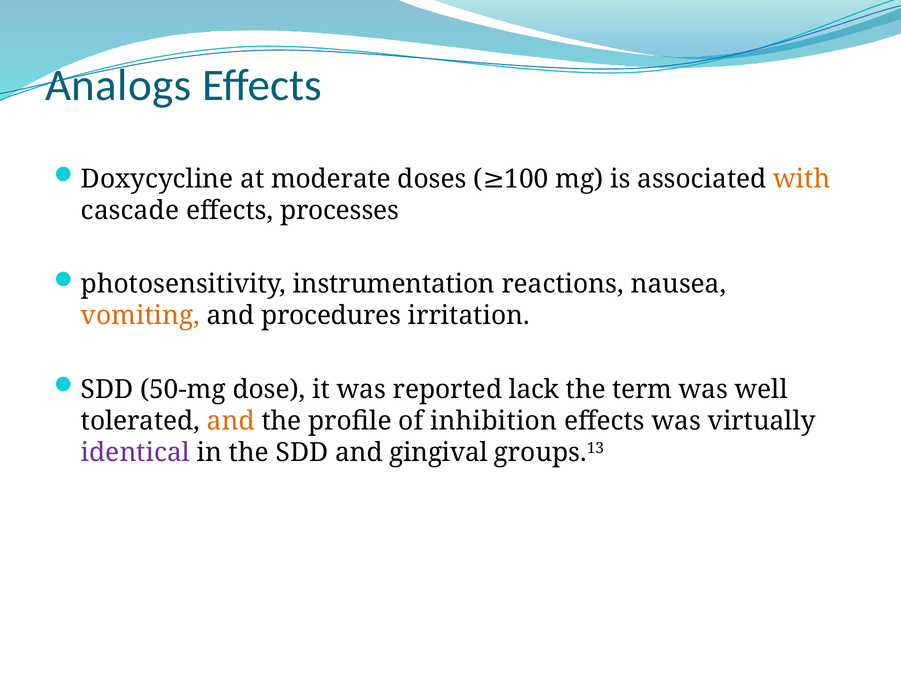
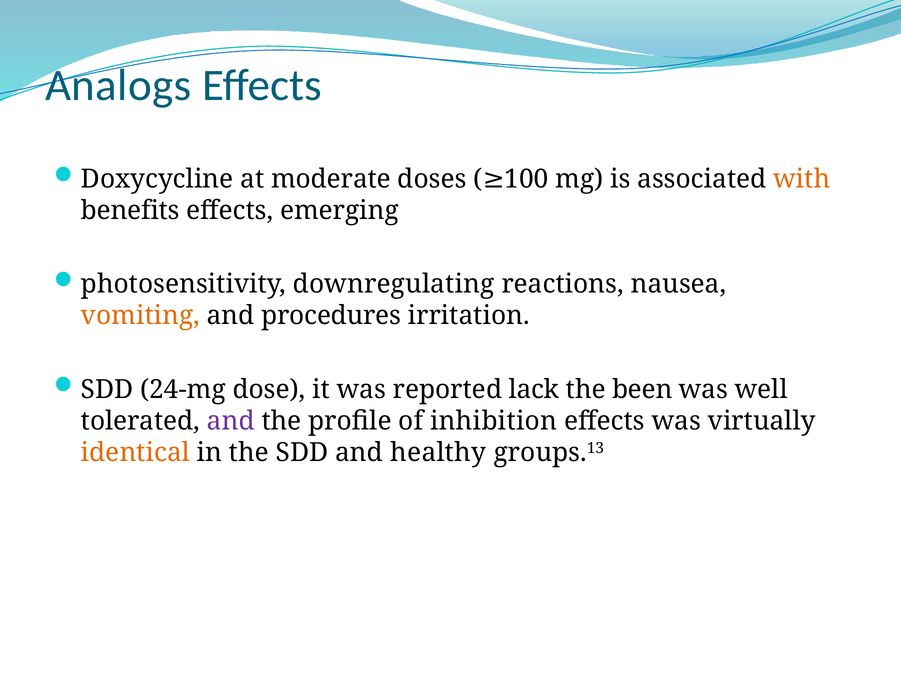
cascade: cascade -> benefits
processes: processes -> emerging
instrumentation: instrumentation -> downregulating
50-mg: 50-mg -> 24-mg
term: term -> been
and at (231, 421) colour: orange -> purple
identical colour: purple -> orange
gingival: gingival -> healthy
